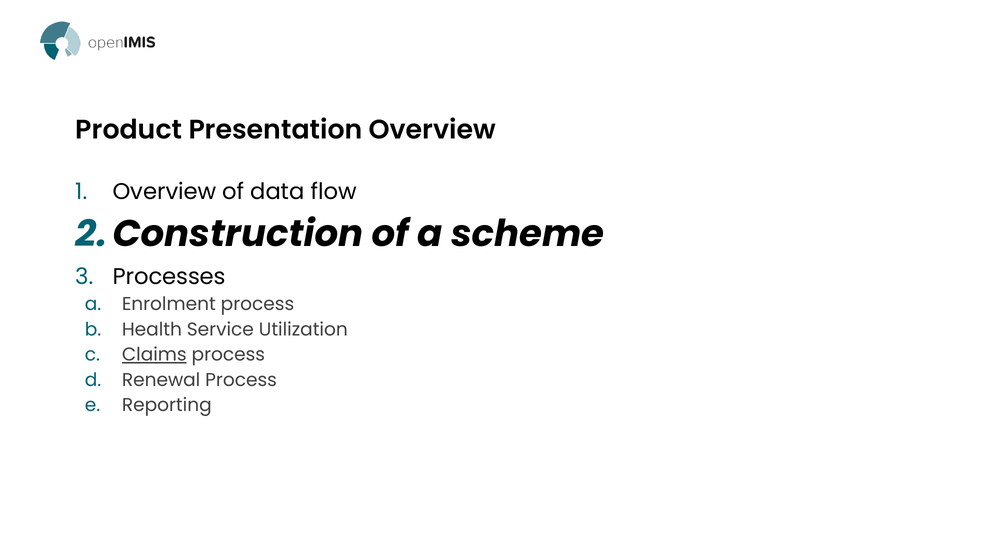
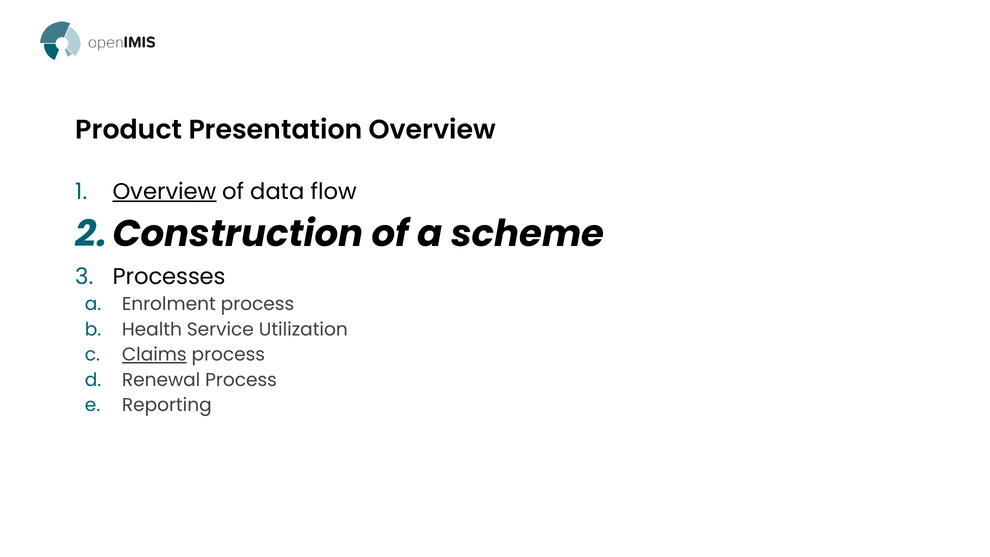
Overview at (165, 192) underline: none -> present
